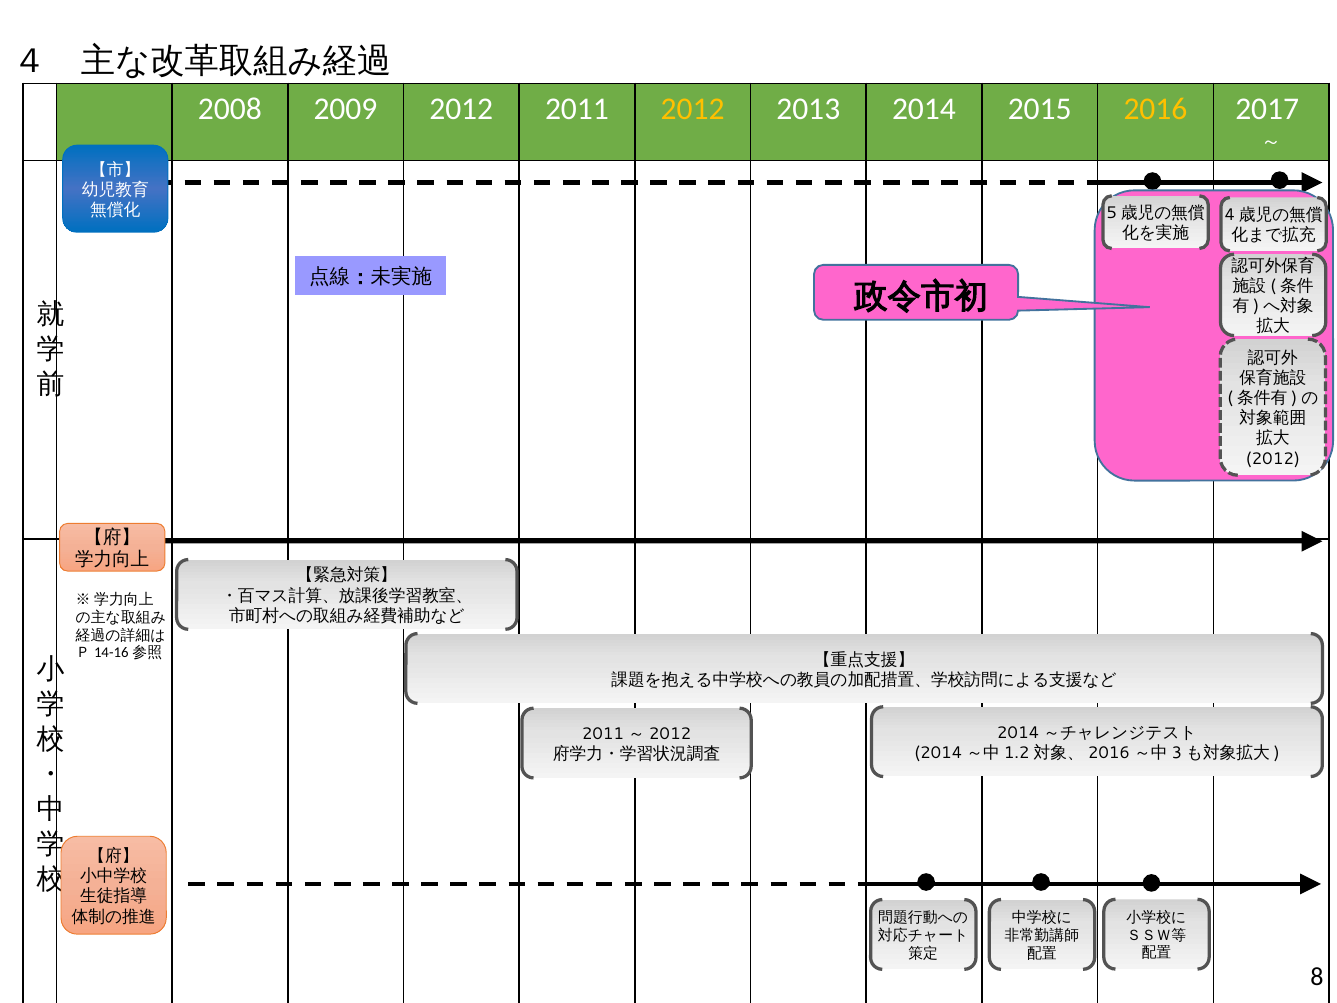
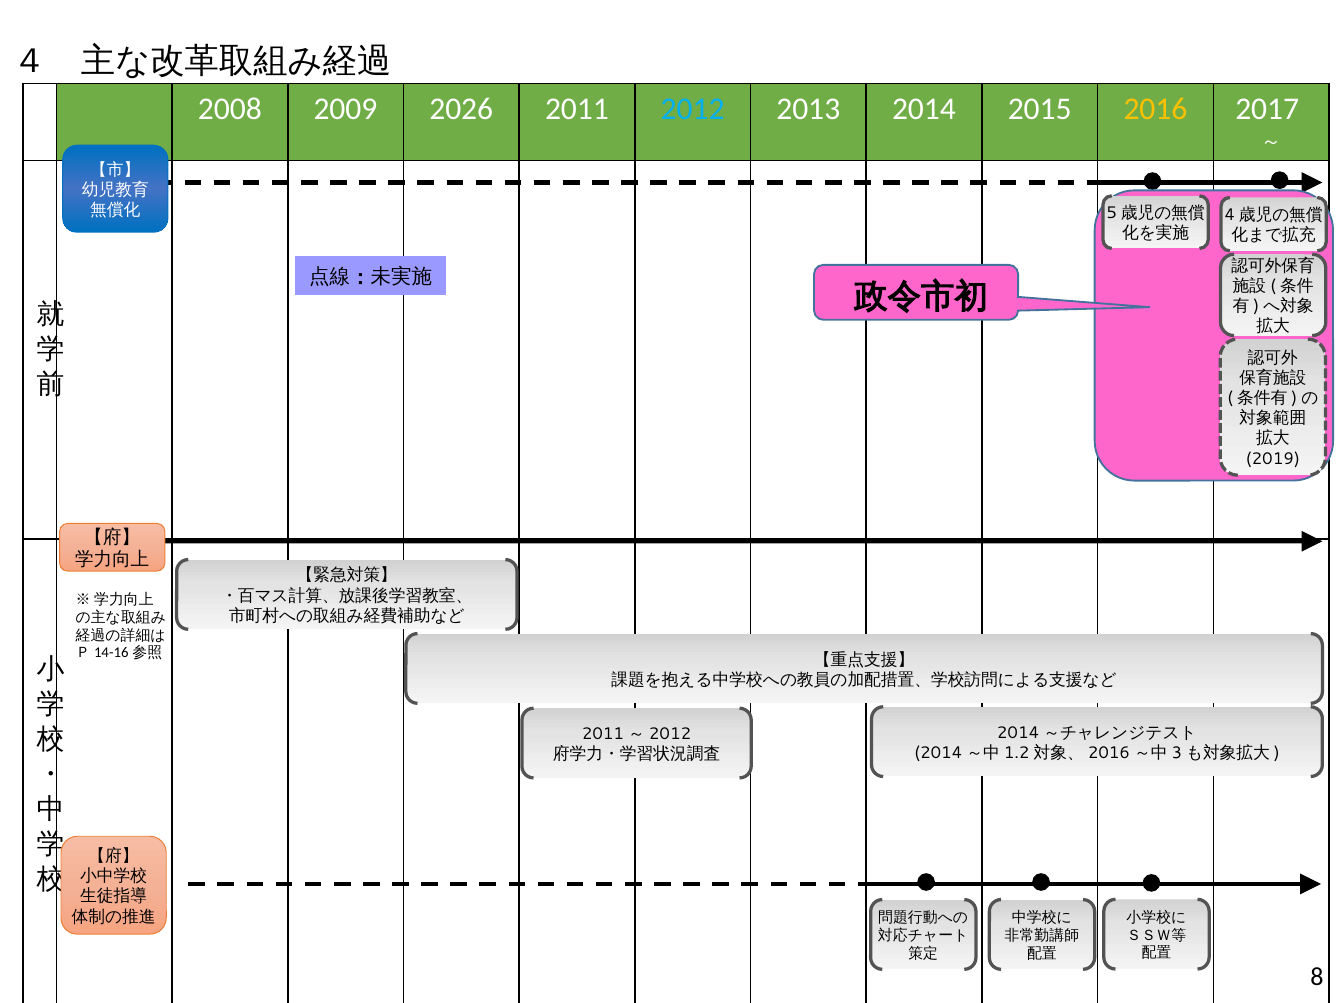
2009 2012: 2012 -> 2026
2012 at (693, 109) colour: yellow -> light blue
2012 at (1273, 458): 2012 -> 2019
